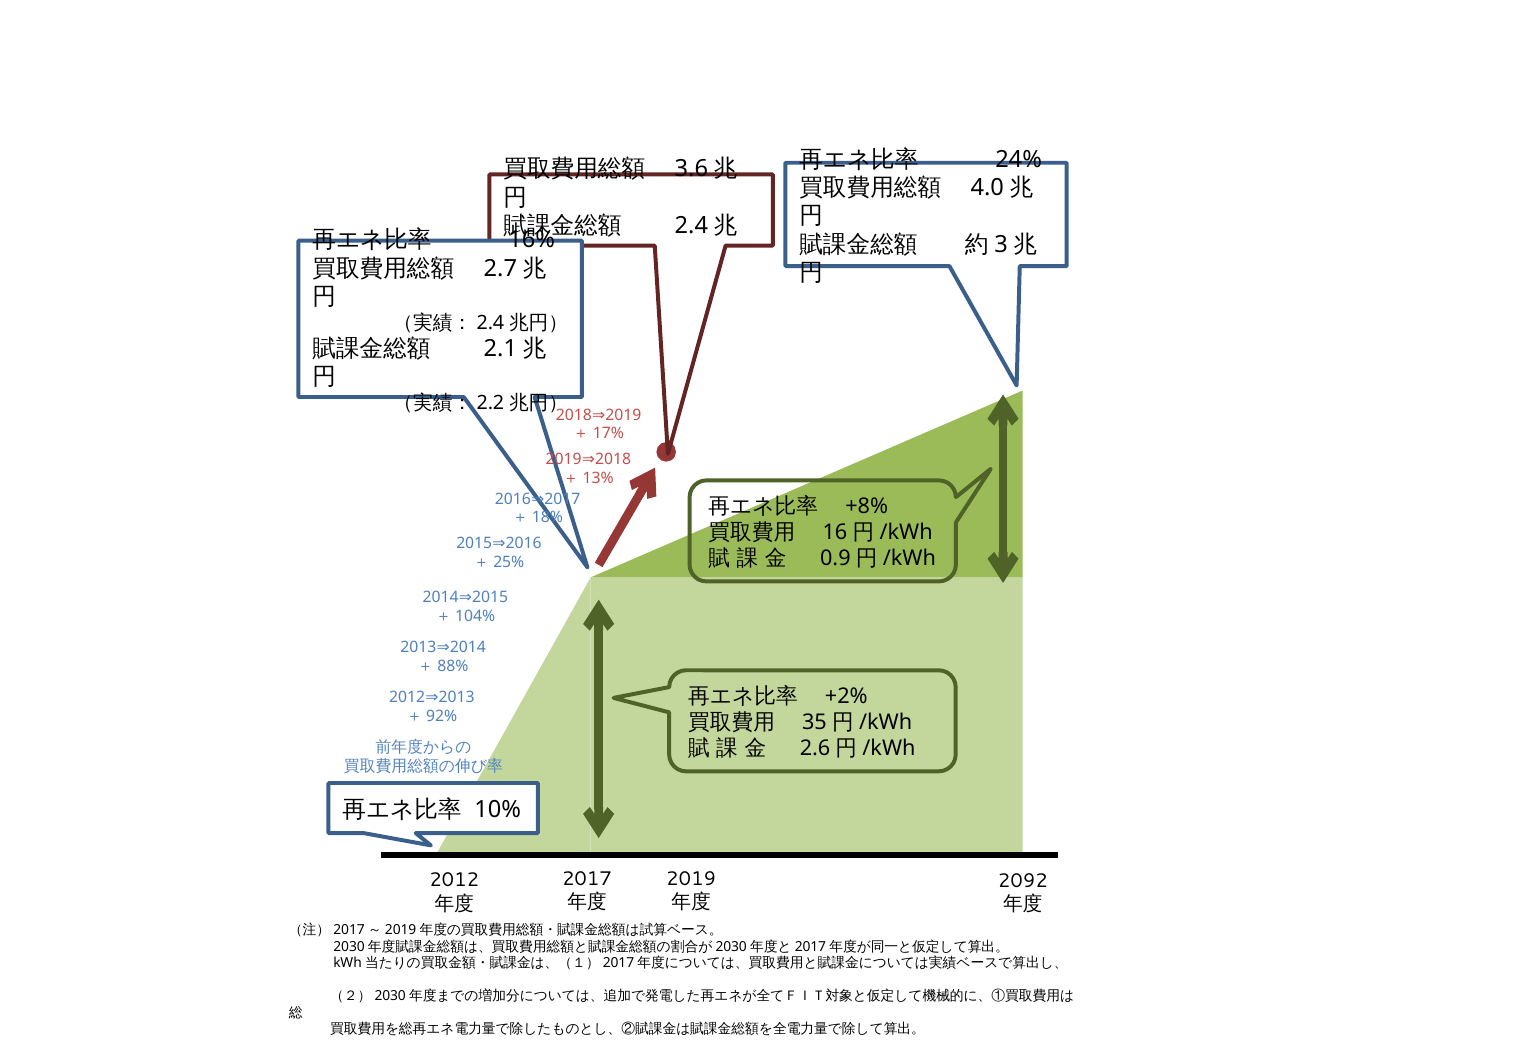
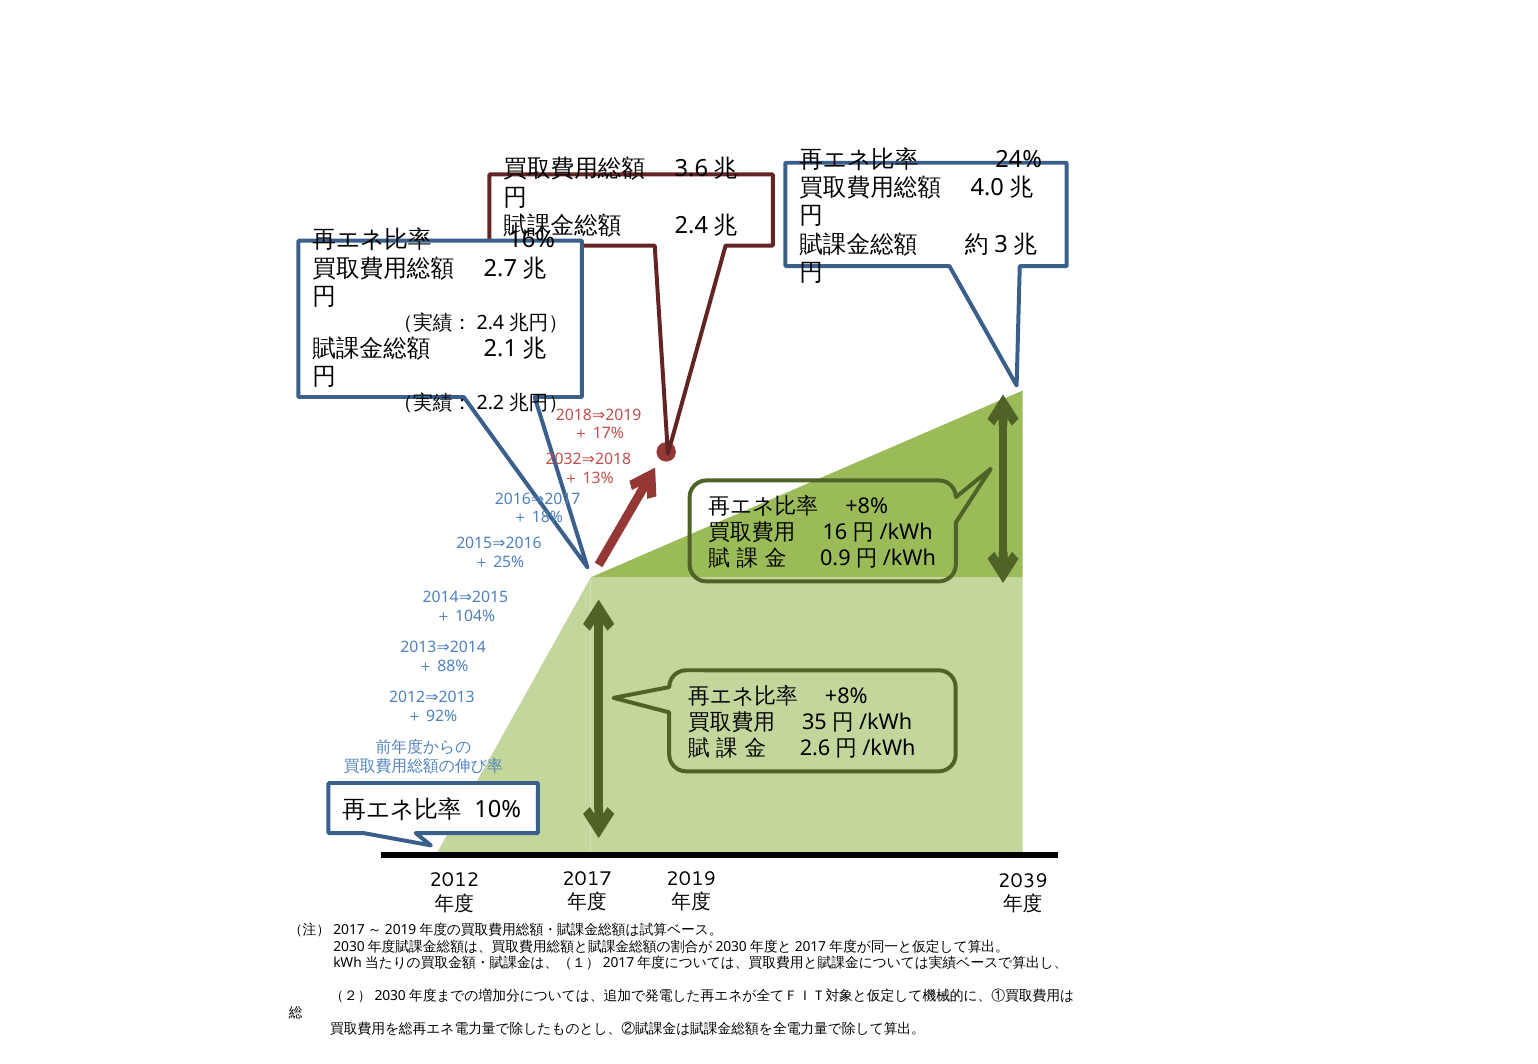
2019 at (564, 460): 2019 -> 2032
+2% at (846, 697): +2% -> +8%
2092: 2092 -> 2039
